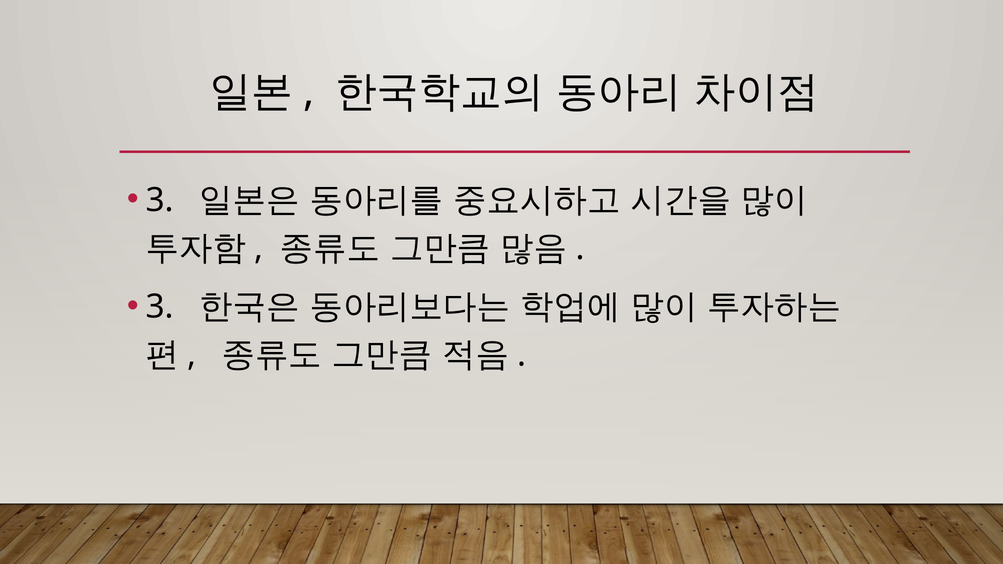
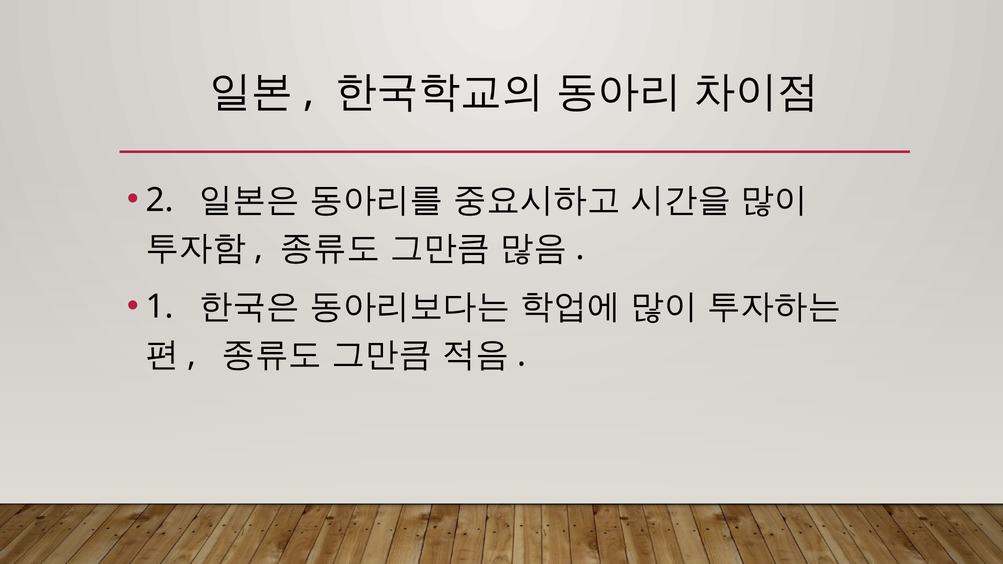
3 at (160, 200): 3 -> 2
3 at (160, 307): 3 -> 1
